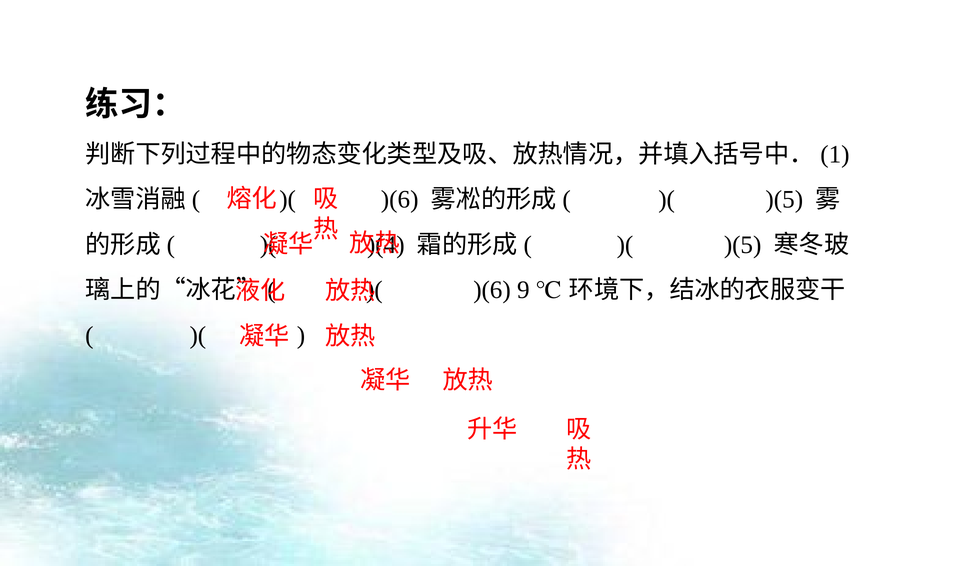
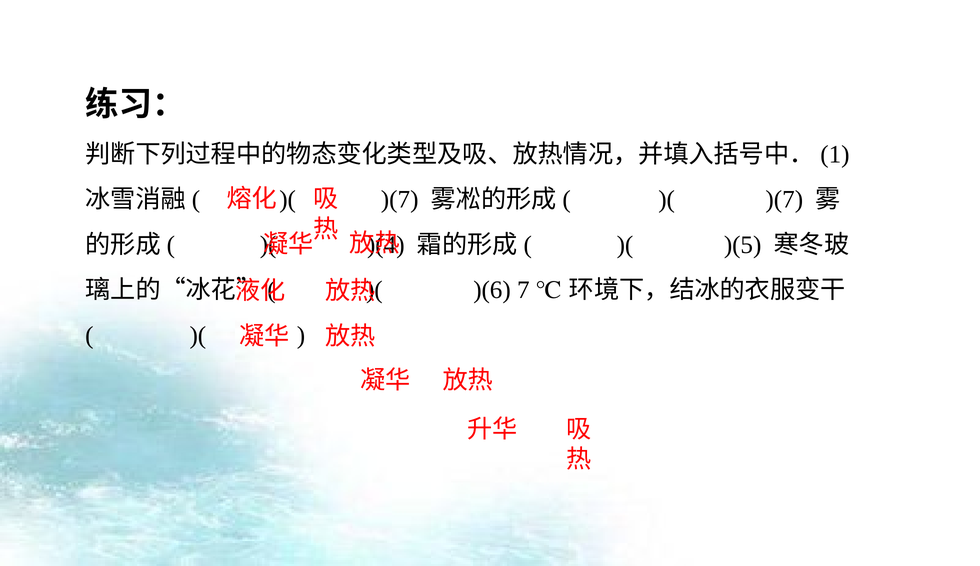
)(6 at (400, 199): )(6 -> )(7
)(5 at (784, 199): )(5 -> )(7
9: 9 -> 7
